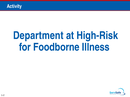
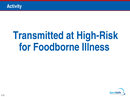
Department: Department -> Transmitted
